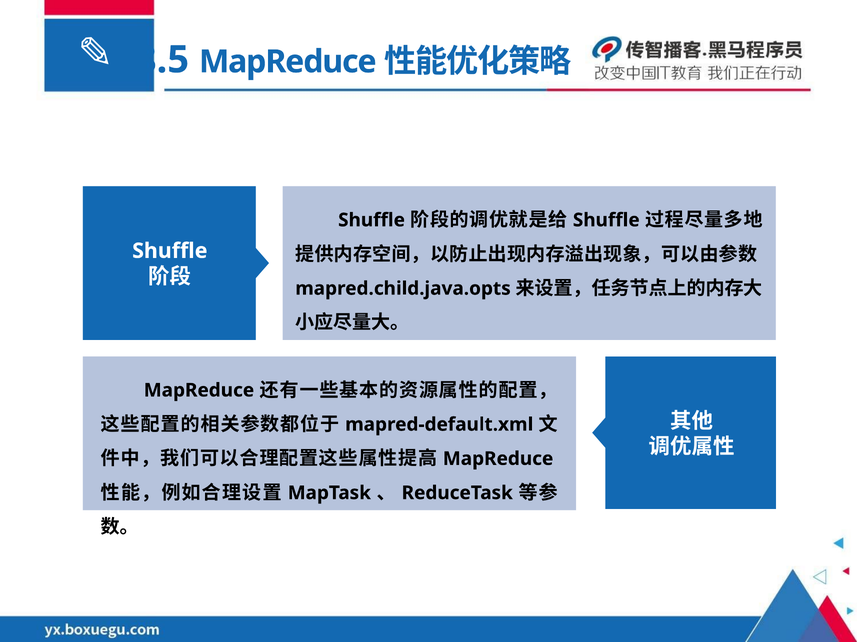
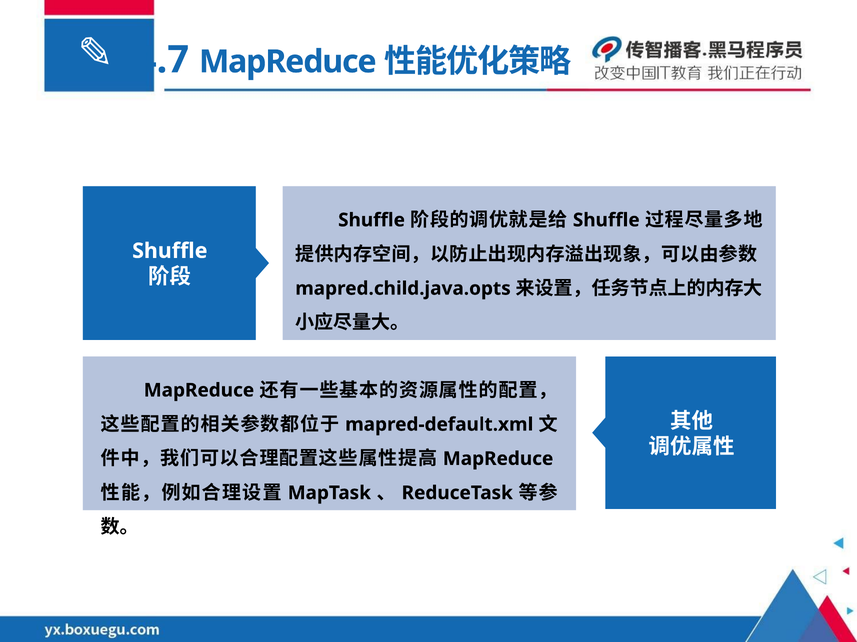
8.5: 8.5 -> 4.7
